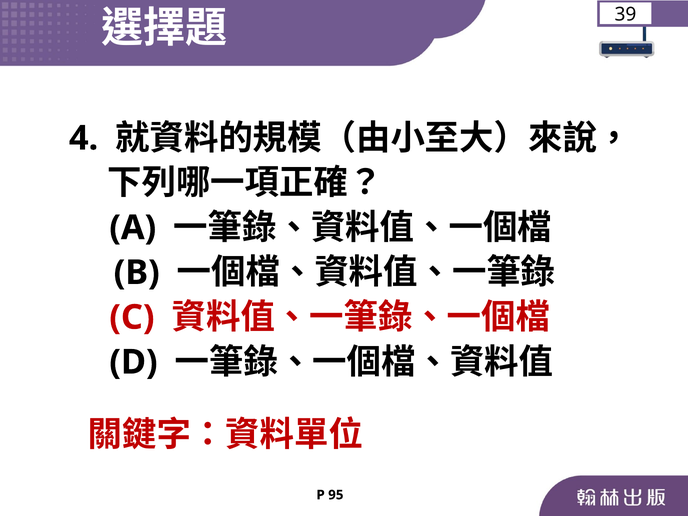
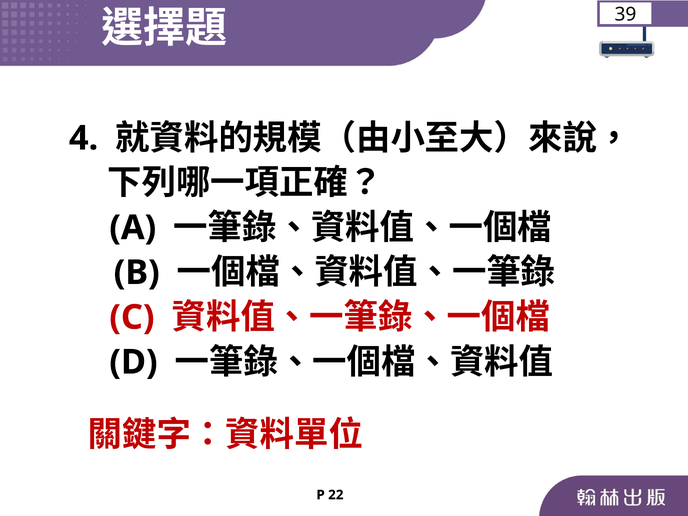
95: 95 -> 22
